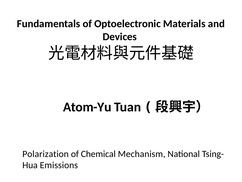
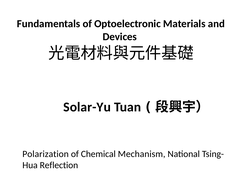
Atom-Yu: Atom-Yu -> Solar-Yu
Emissions: Emissions -> Reflection
